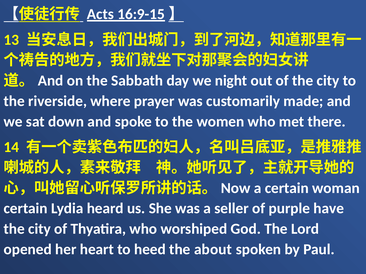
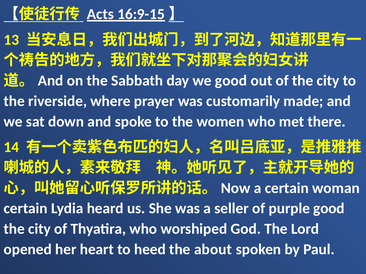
we night: night -> good
purple have: have -> good
